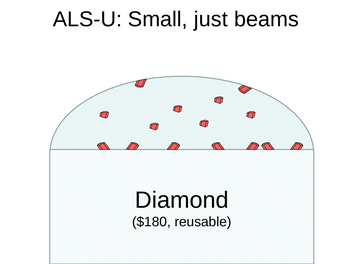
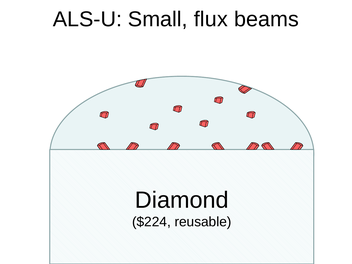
just: just -> flux
$180: $180 -> $224
